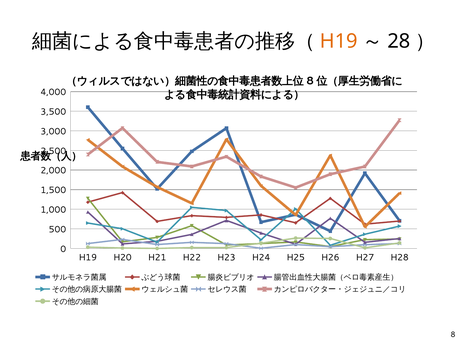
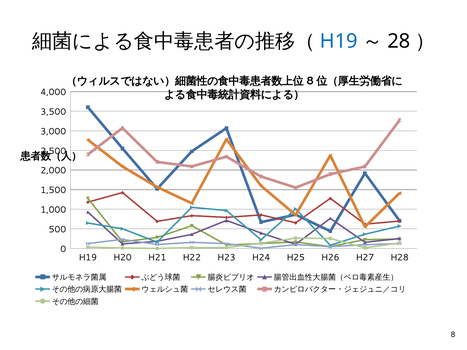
H19 at (339, 41) colour: orange -> blue
